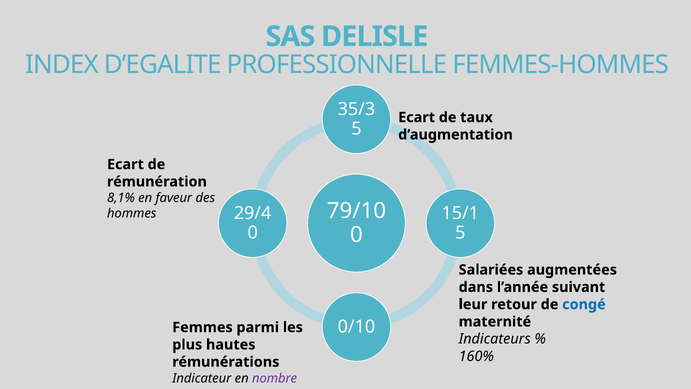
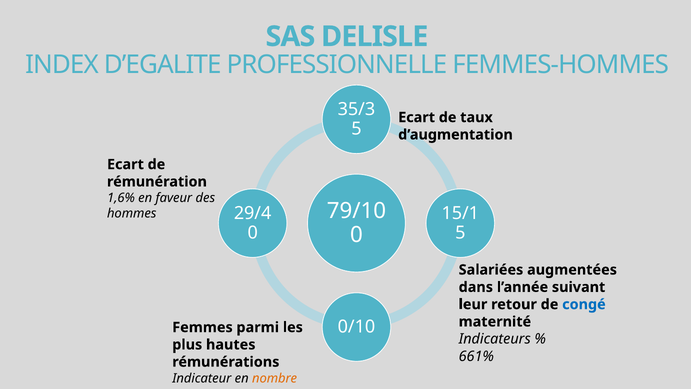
8,1%: 8,1% -> 1,6%
160%: 160% -> 661%
nombre colour: purple -> orange
